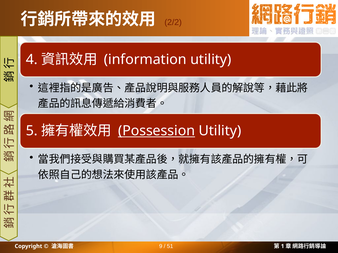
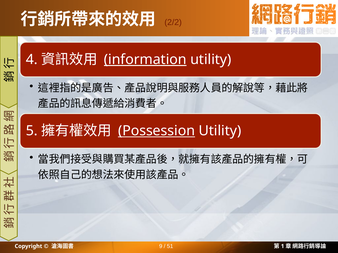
information underline: none -> present
